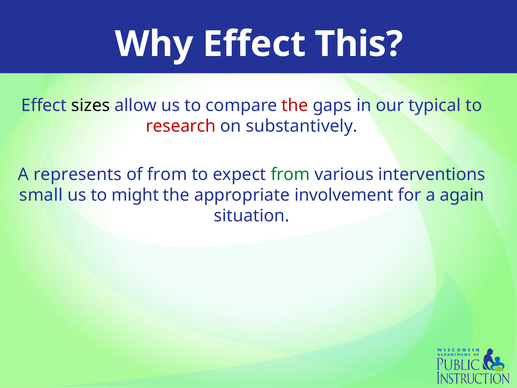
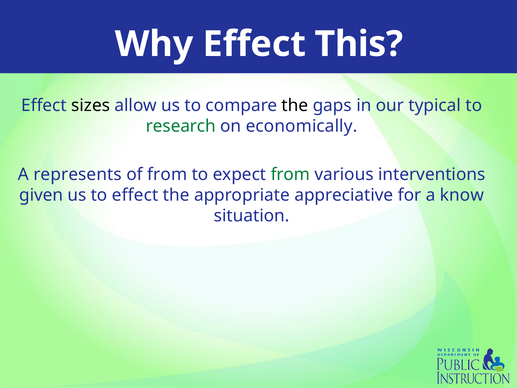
the at (295, 105) colour: red -> black
research colour: red -> green
substantively: substantively -> economically
small: small -> given
to might: might -> effect
involvement: involvement -> appreciative
again: again -> know
